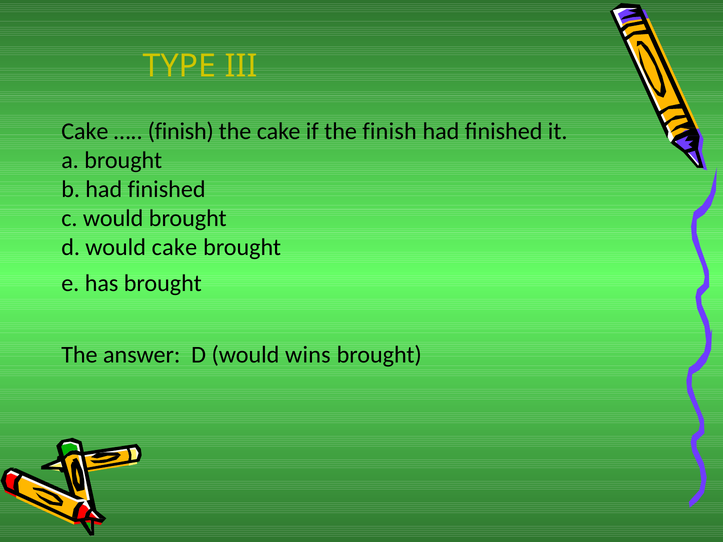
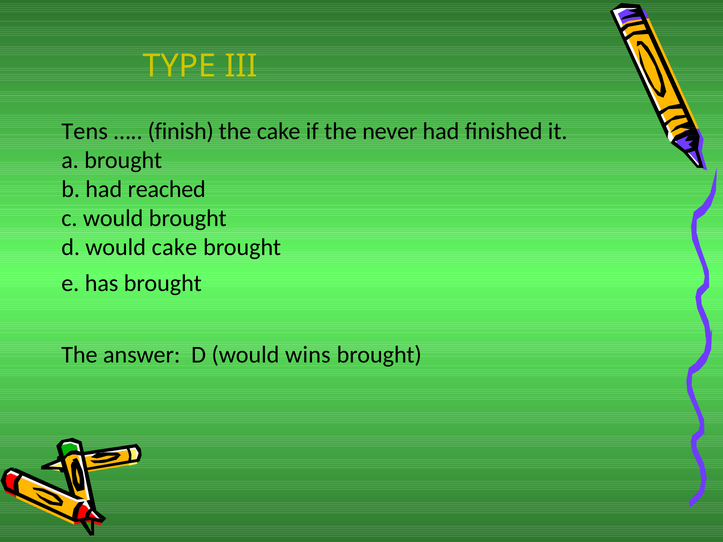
Cake at (85, 132): Cake -> Tens
the finish: finish -> never
b had finished: finished -> reached
